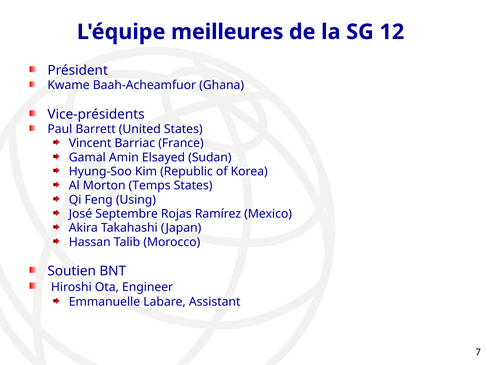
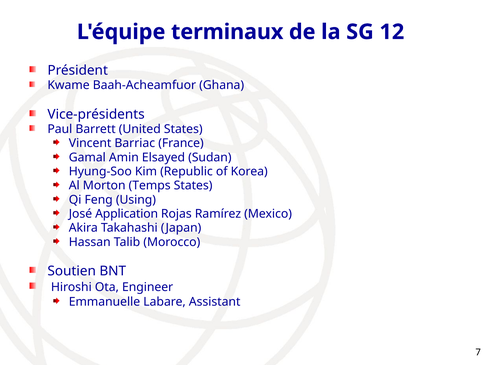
meilleures: meilleures -> terminaux
Septembre: Septembre -> Application
